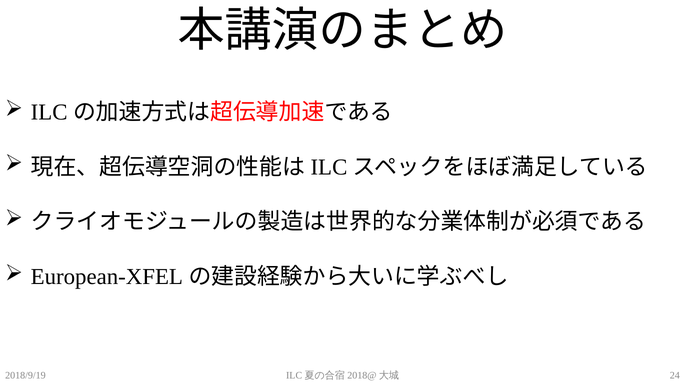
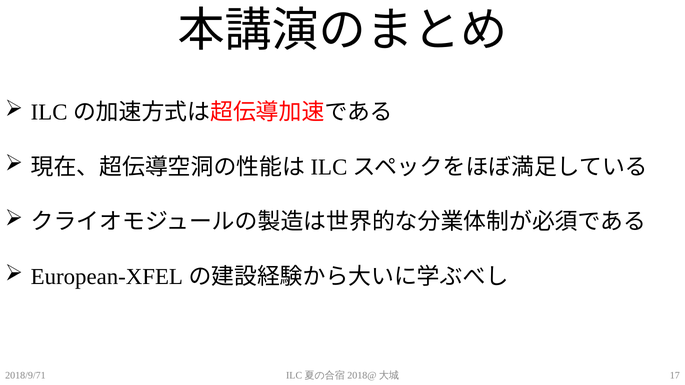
2018/9/19: 2018/9/19 -> 2018/9/71
24: 24 -> 17
